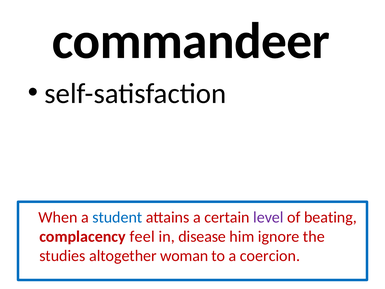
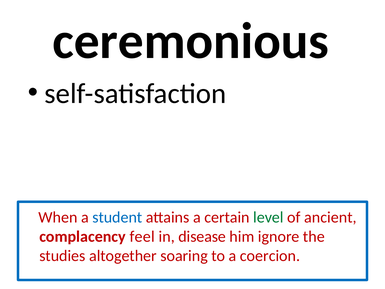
commandeer: commandeer -> ceremonious
level colour: purple -> green
beating: beating -> ancient
woman: woman -> soaring
